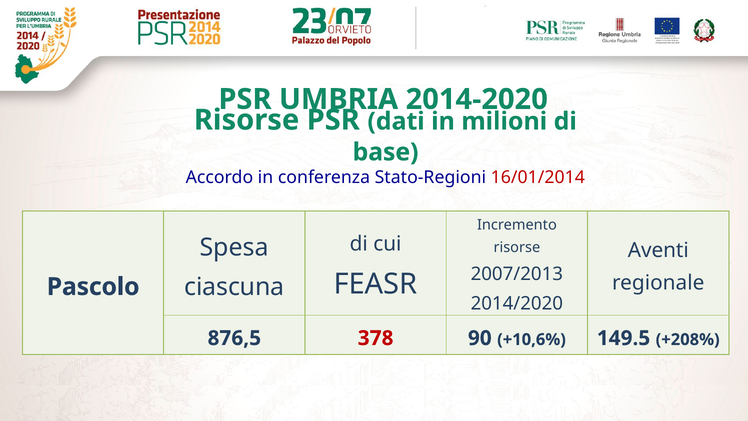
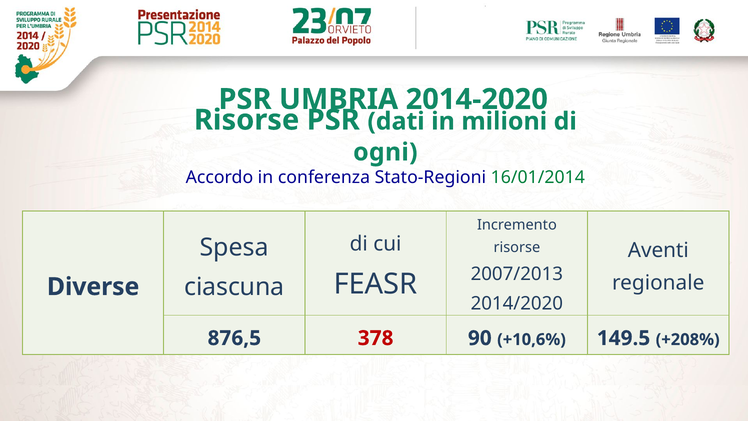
base: base -> ogni
16/01/2014 colour: red -> green
Pascolo: Pascolo -> Diverse
